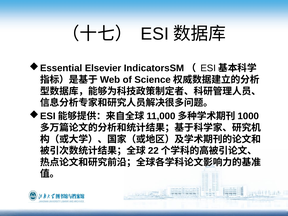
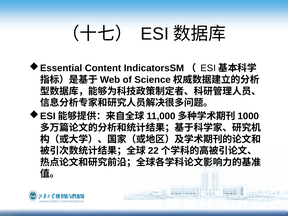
Elsevier: Elsevier -> Content
